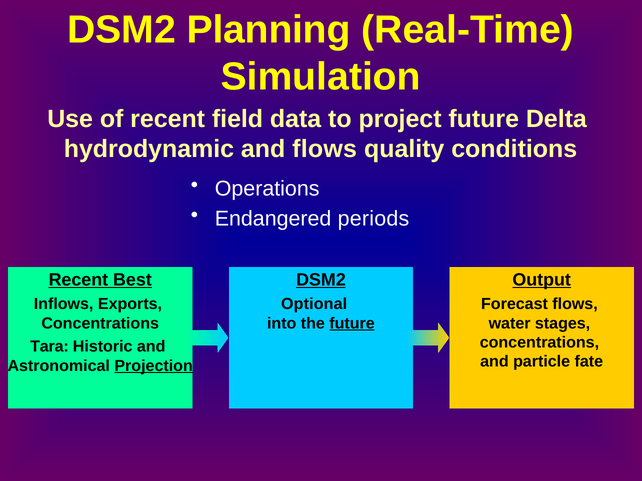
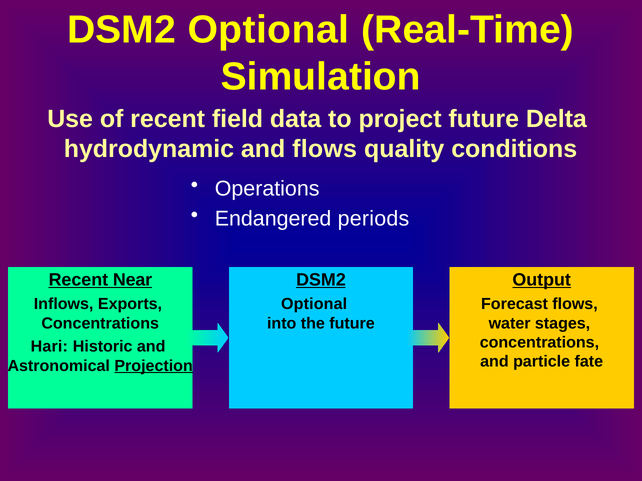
Planning at (269, 30): Planning -> Optional
Best: Best -> Near
future at (352, 324) underline: present -> none
Tara: Tara -> Hari
